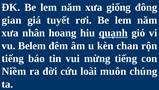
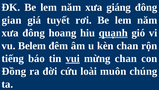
giống: giống -> giáng
xưa nhân: nhân -> đông
vui underline: none -> present
mừng tiếng: tiếng -> chan
Niềm: Niềm -> Đồng
